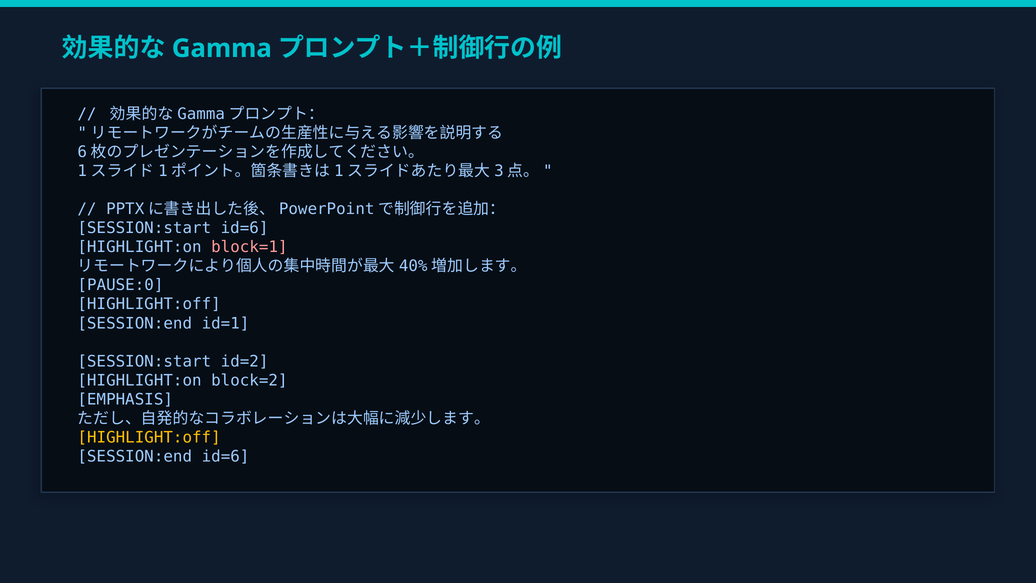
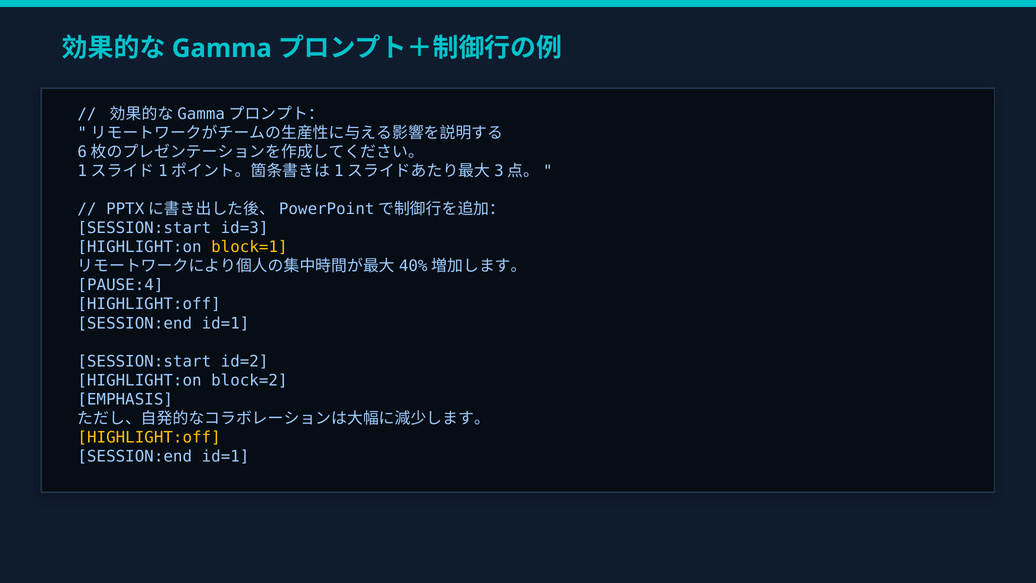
SESSION:start id=6: id=6 -> id=3
block=1 colour: pink -> yellow
PAUSE:0: PAUSE:0 -> PAUSE:4
id=6 at (226, 456): id=6 -> id=1
